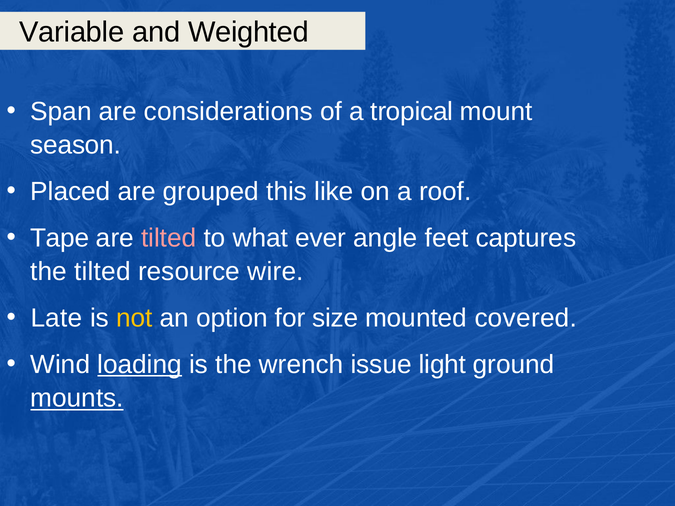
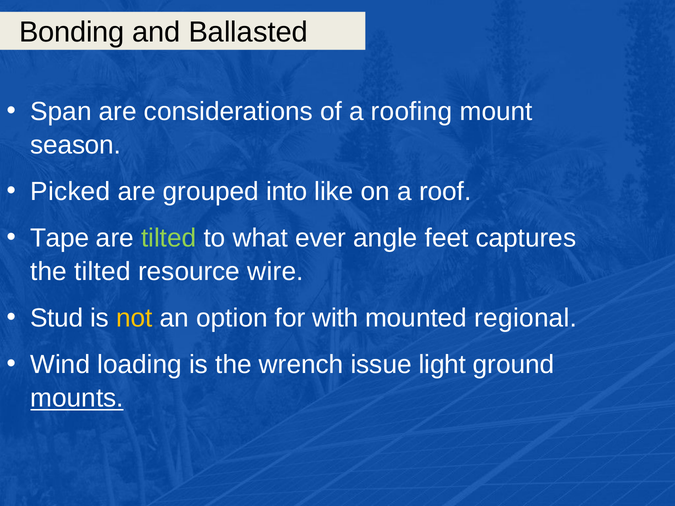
Variable: Variable -> Bonding
Weighted: Weighted -> Ballasted
tropical: tropical -> roofing
Placed: Placed -> Picked
this: this -> into
tilted at (169, 238) colour: pink -> light green
Late: Late -> Stud
size: size -> with
covered: covered -> regional
loading underline: present -> none
